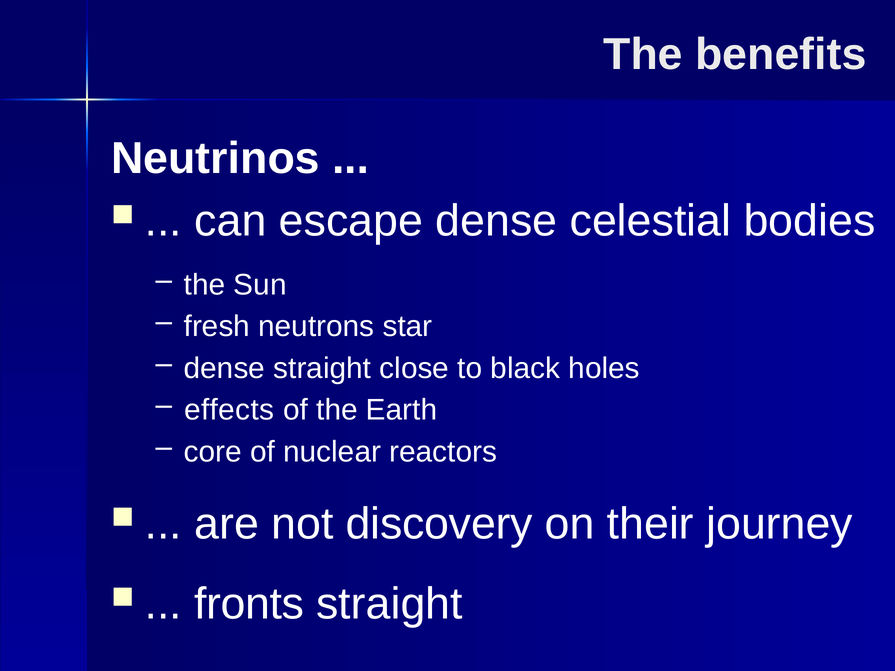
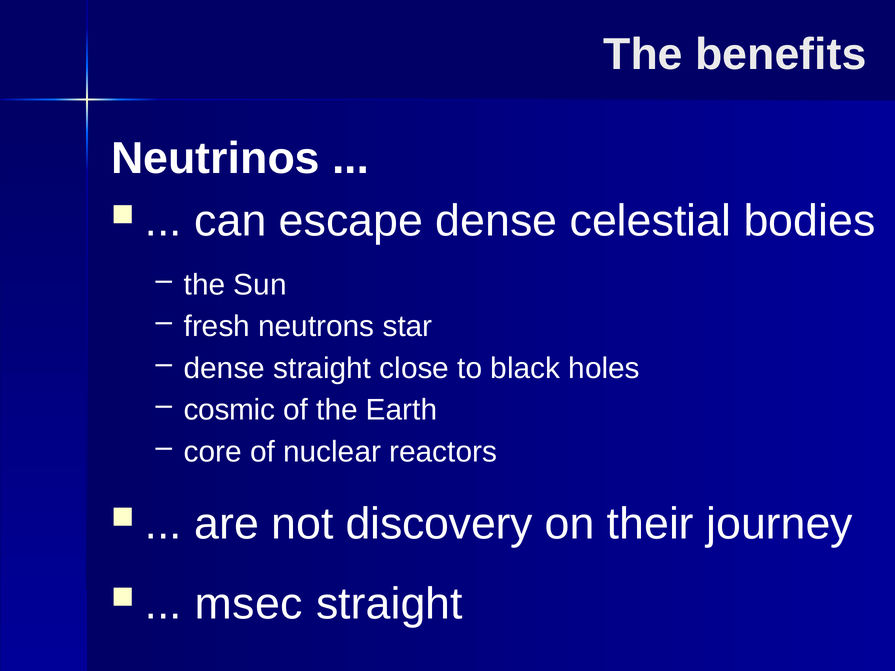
effects: effects -> cosmic
fronts: fronts -> msec
